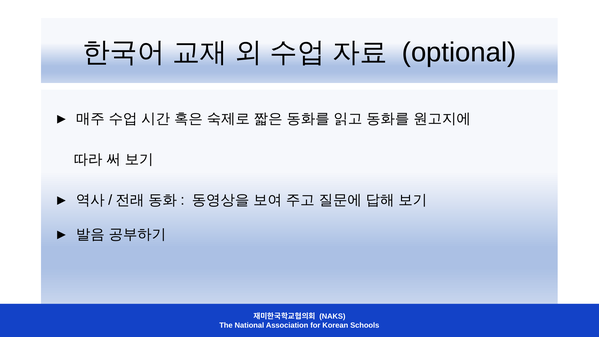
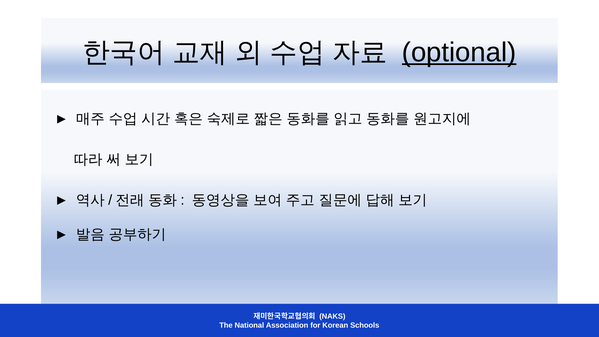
optional underline: none -> present
